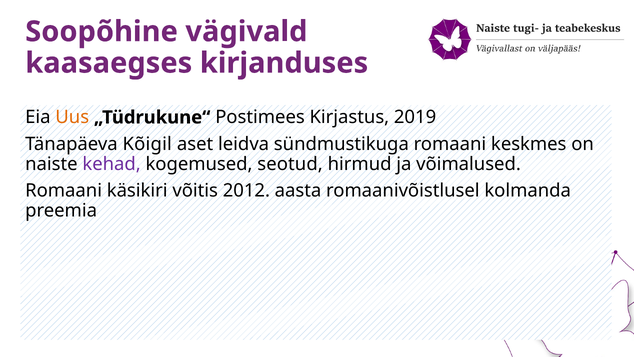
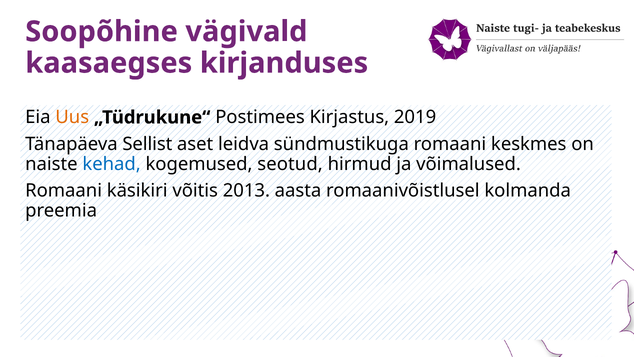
Kõigil: Kõigil -> Sellist
kehad colour: purple -> blue
2012: 2012 -> 2013
